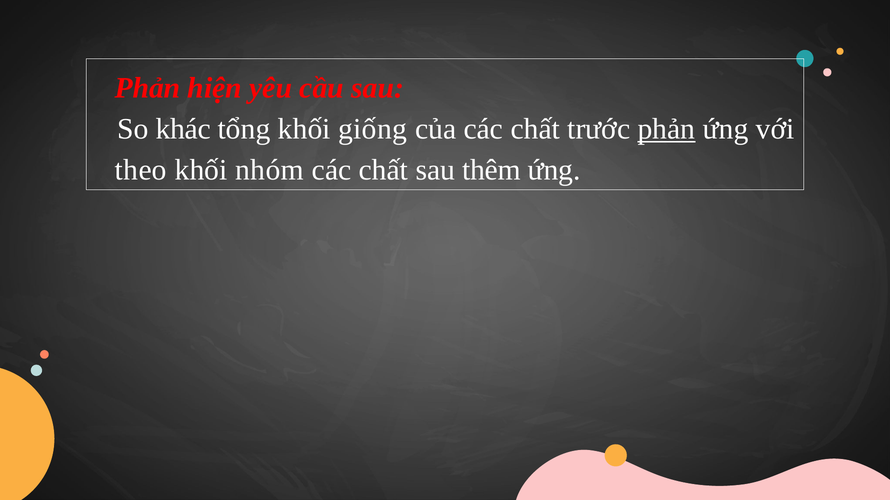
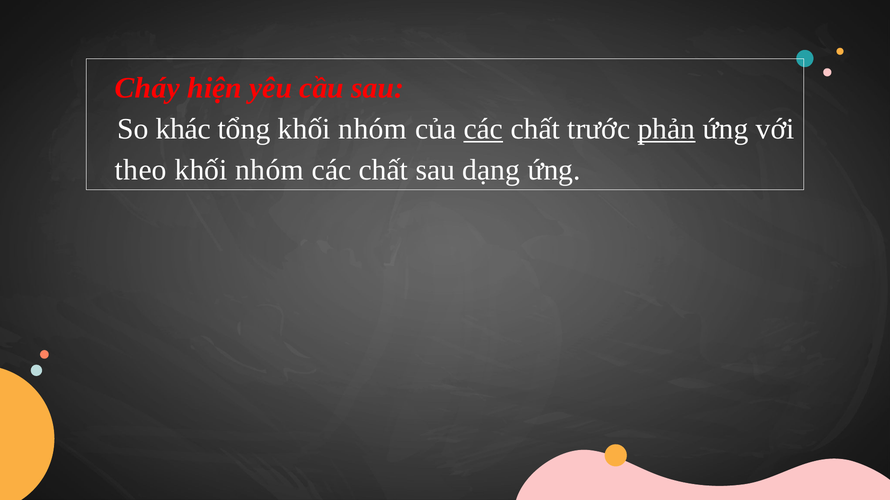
Phản at (147, 88): Phản -> Cháy
tổng khối giống: giống -> nhóm
các at (483, 129) underline: none -> present
thêm: thêm -> dạng
